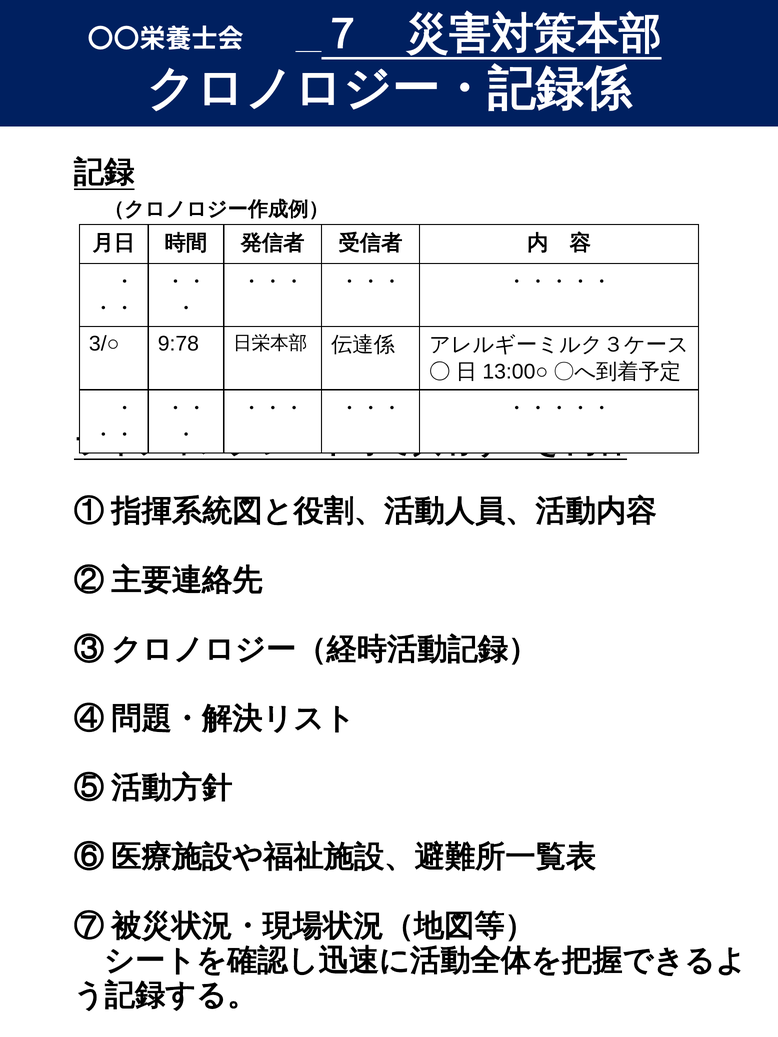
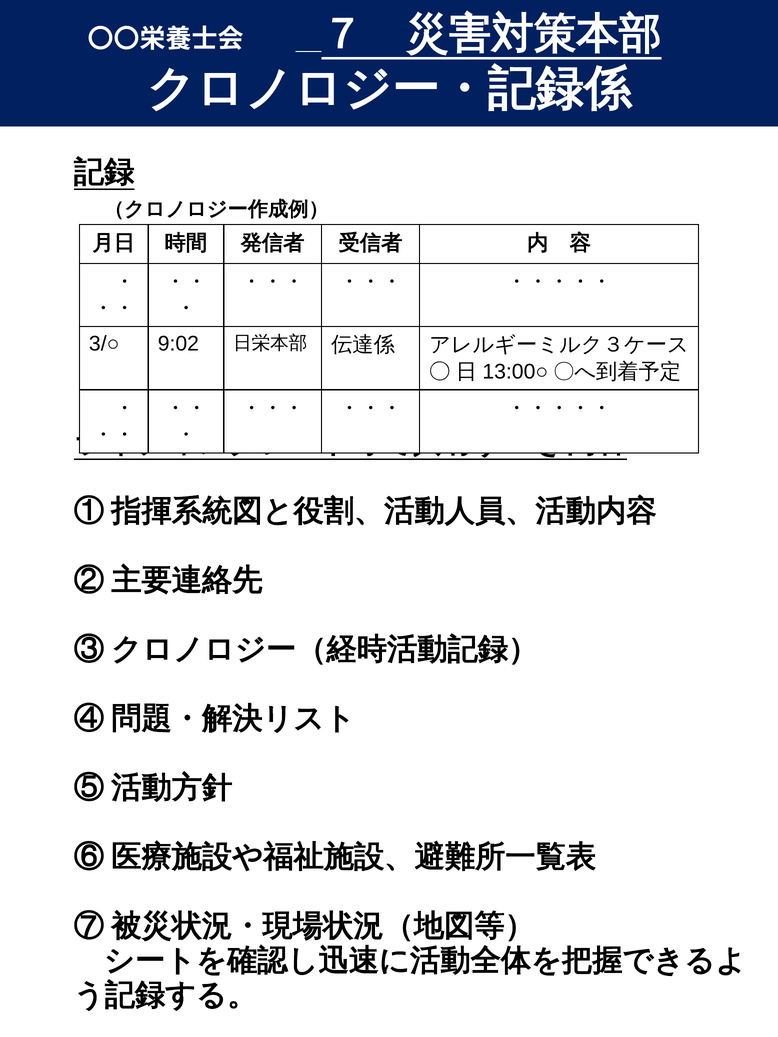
9:78: 9:78 -> 9:02
